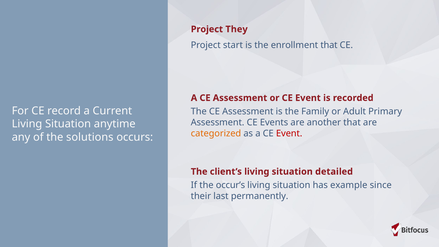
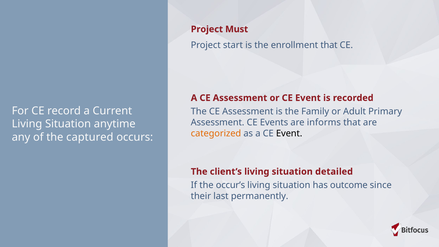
They: They -> Must
another: another -> informs
Event at (289, 133) colour: red -> black
solutions: solutions -> captured
example: example -> outcome
